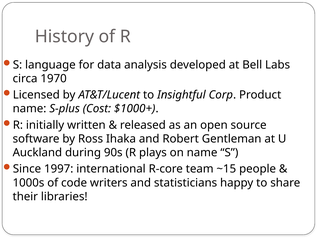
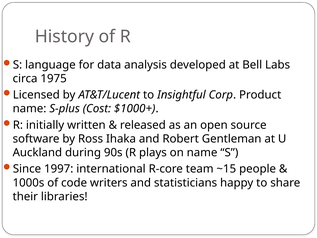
1970: 1970 -> 1975
